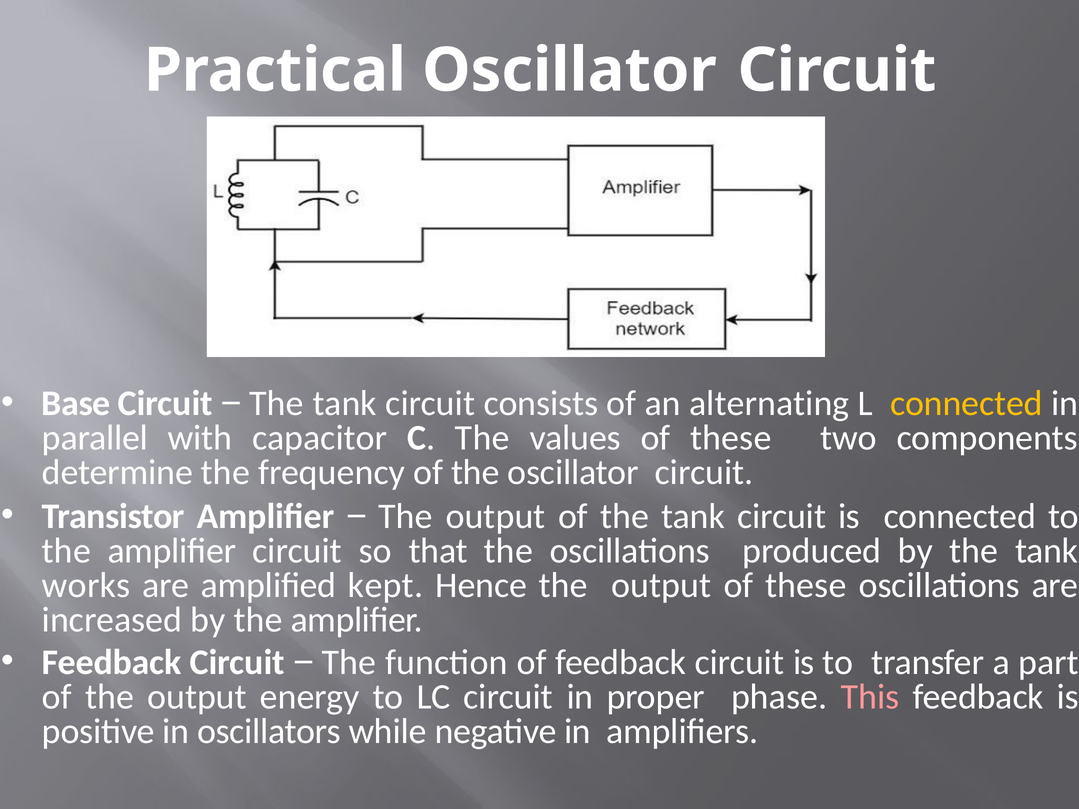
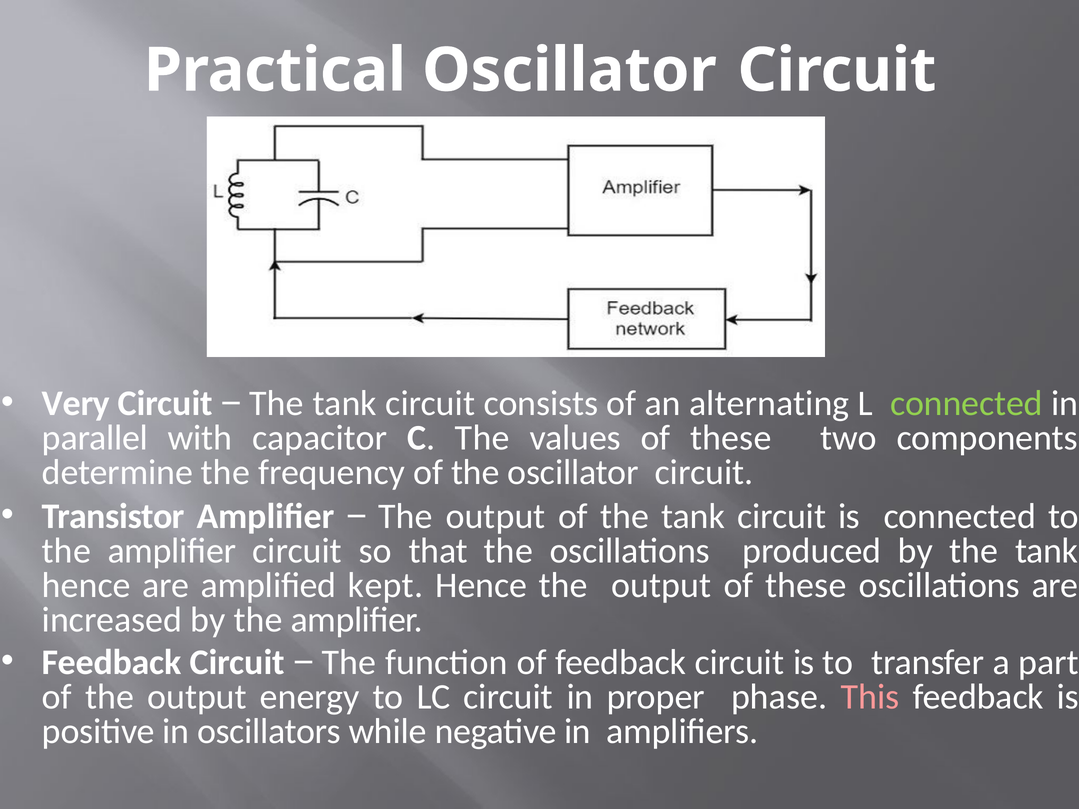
Base: Base -> Very
connected at (966, 404) colour: yellow -> light green
works at (86, 586): works -> hence
